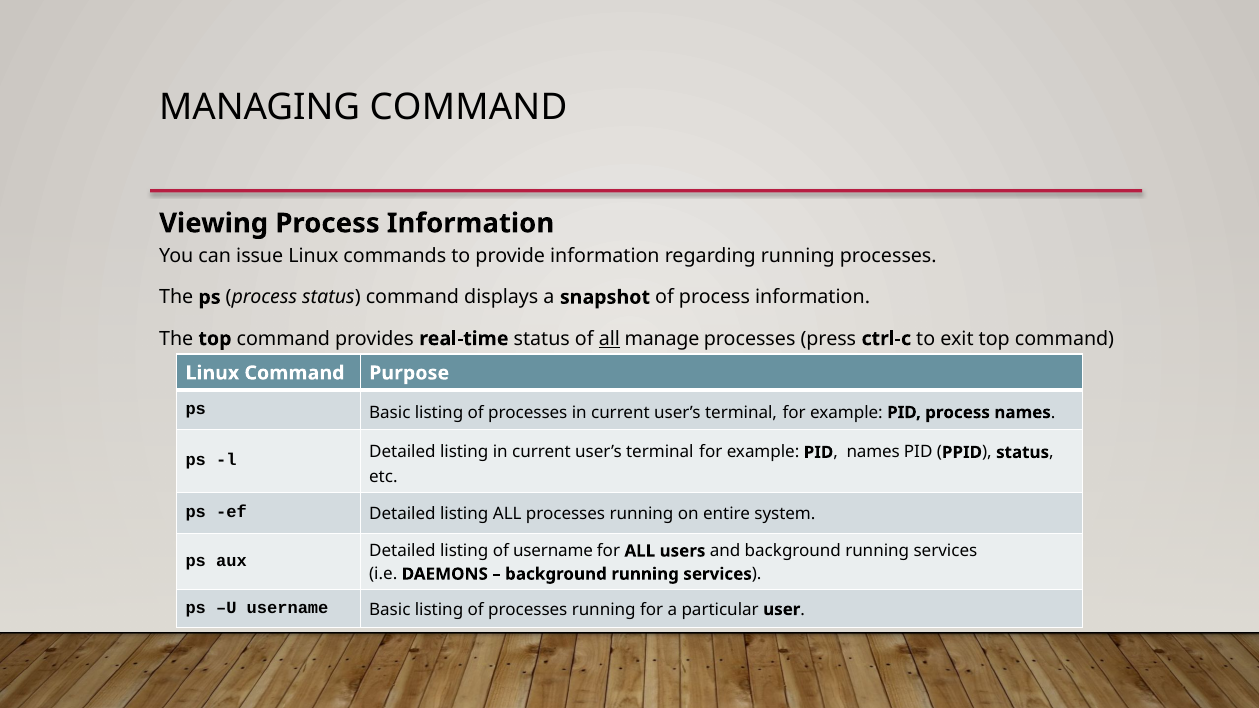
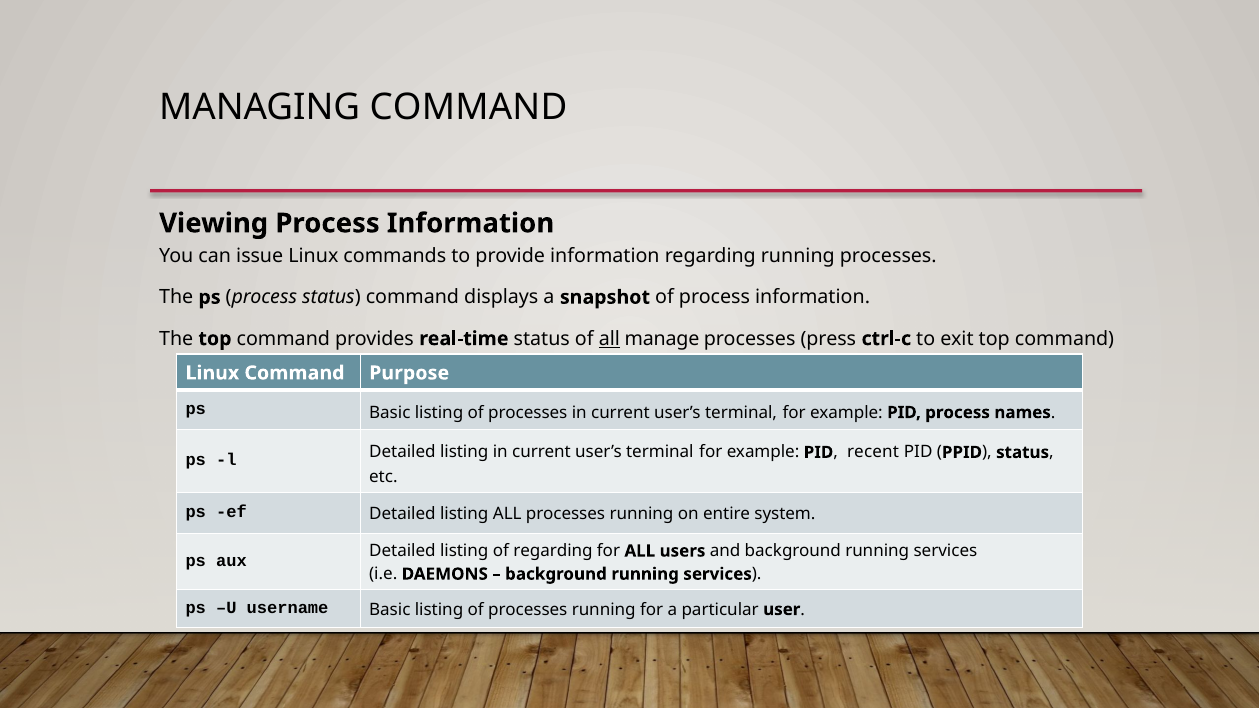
PID names: names -> recent
of username: username -> regarding
